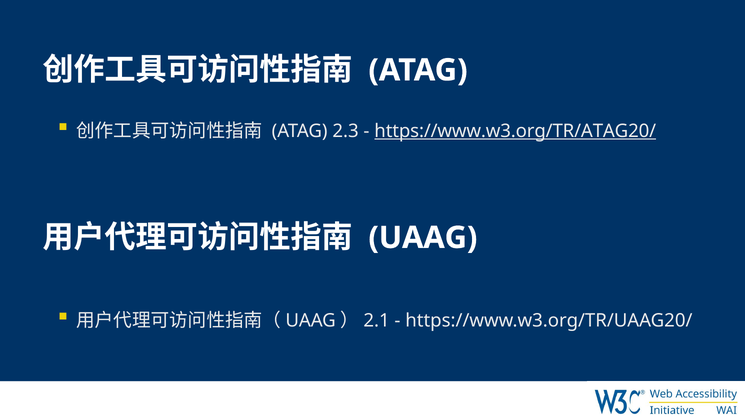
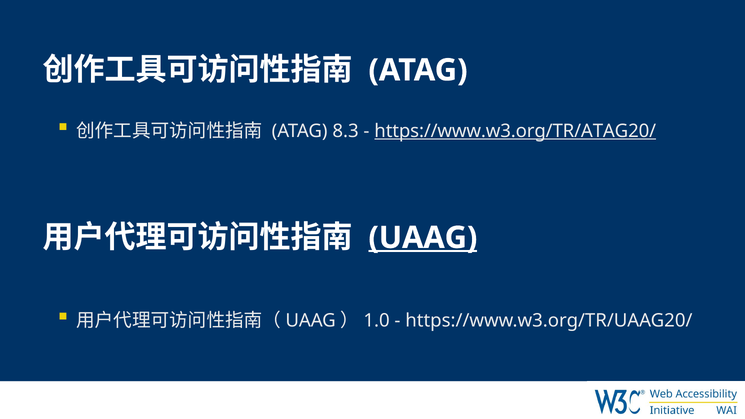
2.3: 2.3 -> 8.3
UAAG at (423, 238) underline: none -> present
2.1: 2.1 -> 1.0
